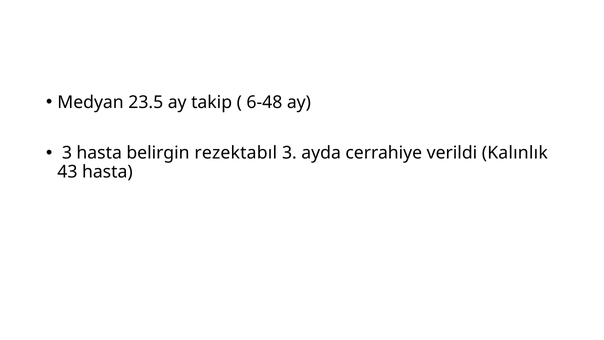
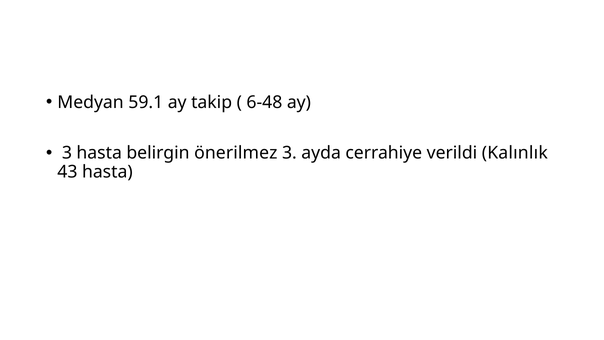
23.5: 23.5 -> 59.1
rezektabıl: rezektabıl -> önerilmez
